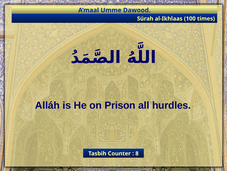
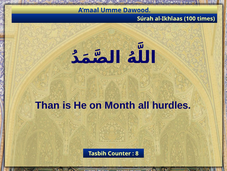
Alláh: Alláh -> Than
Prison: Prison -> Month
